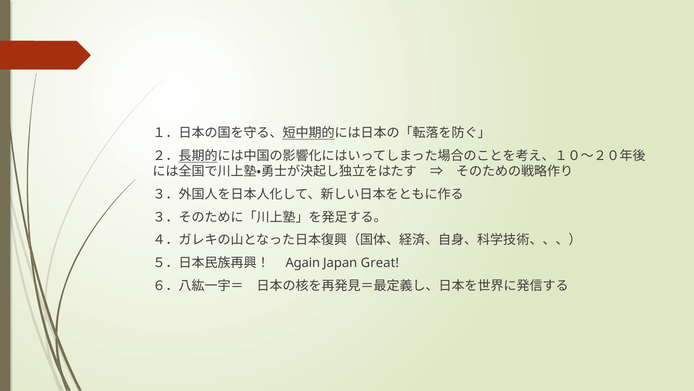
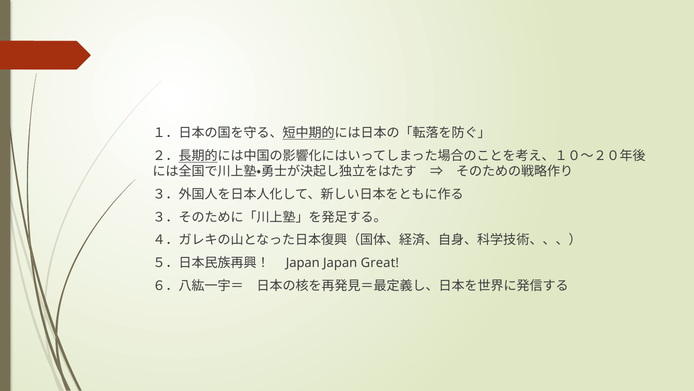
Again at (303, 263): Again -> Japan
